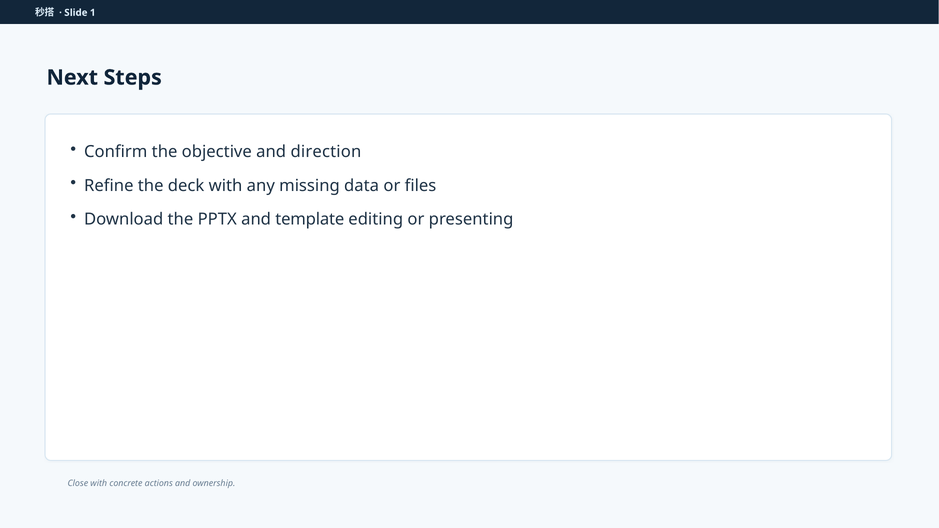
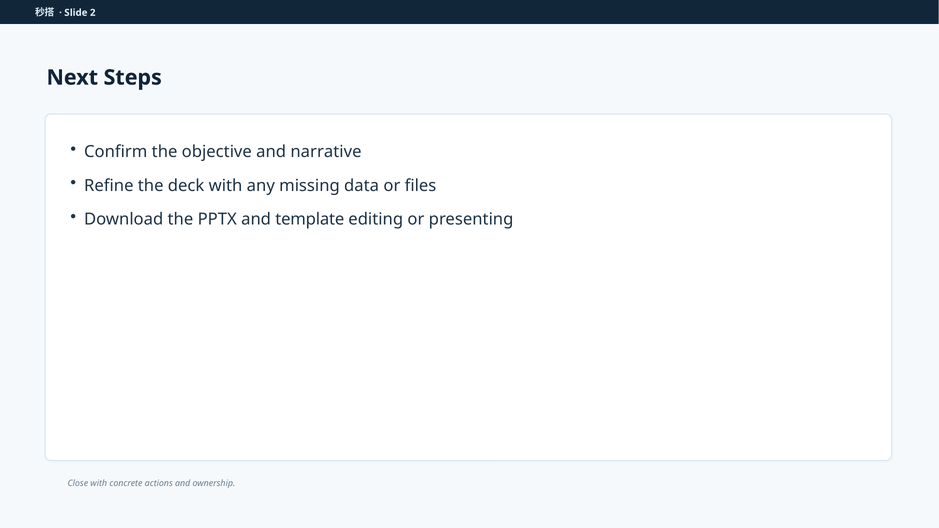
1: 1 -> 2
direction: direction -> narrative
